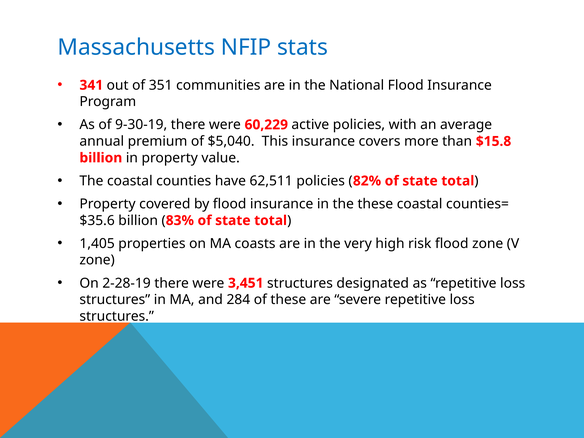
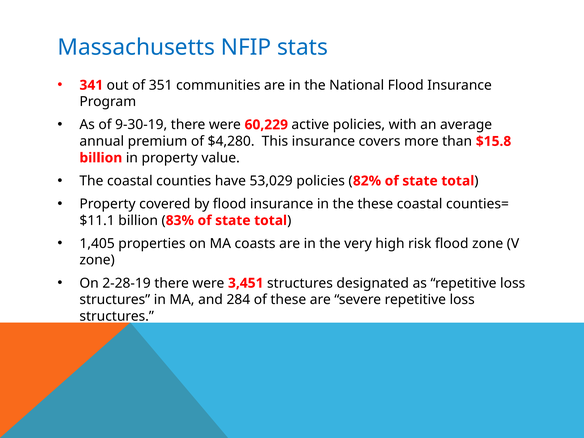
$5,040: $5,040 -> $4,280
62,511: 62,511 -> 53,029
$35.6: $35.6 -> $11.1
